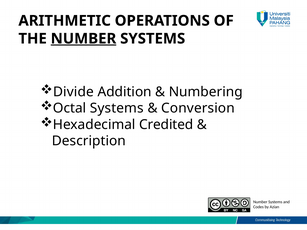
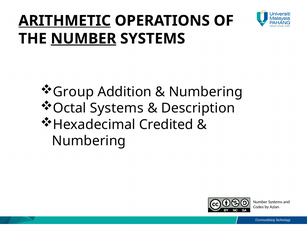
ARITHMETIC underline: none -> present
Divide: Divide -> Group
Conversion: Conversion -> Description
Description at (89, 141): Description -> Numbering
